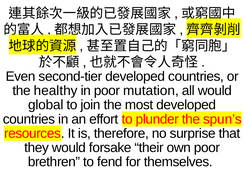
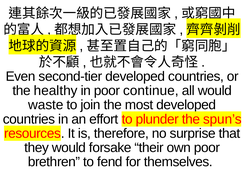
mutation: mutation -> continue
global: global -> waste
